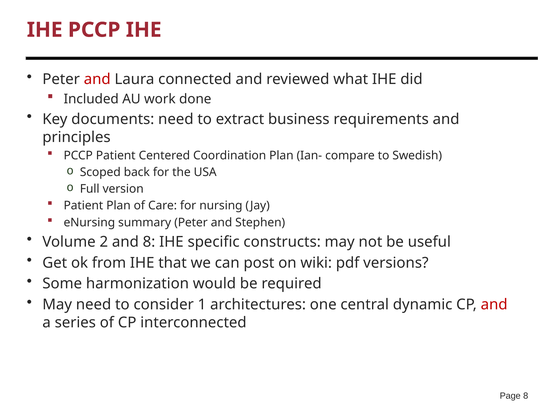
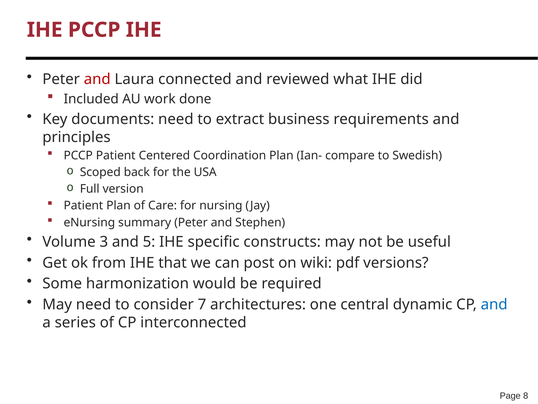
2: 2 -> 3
and 8: 8 -> 5
1: 1 -> 7
and at (494, 304) colour: red -> blue
